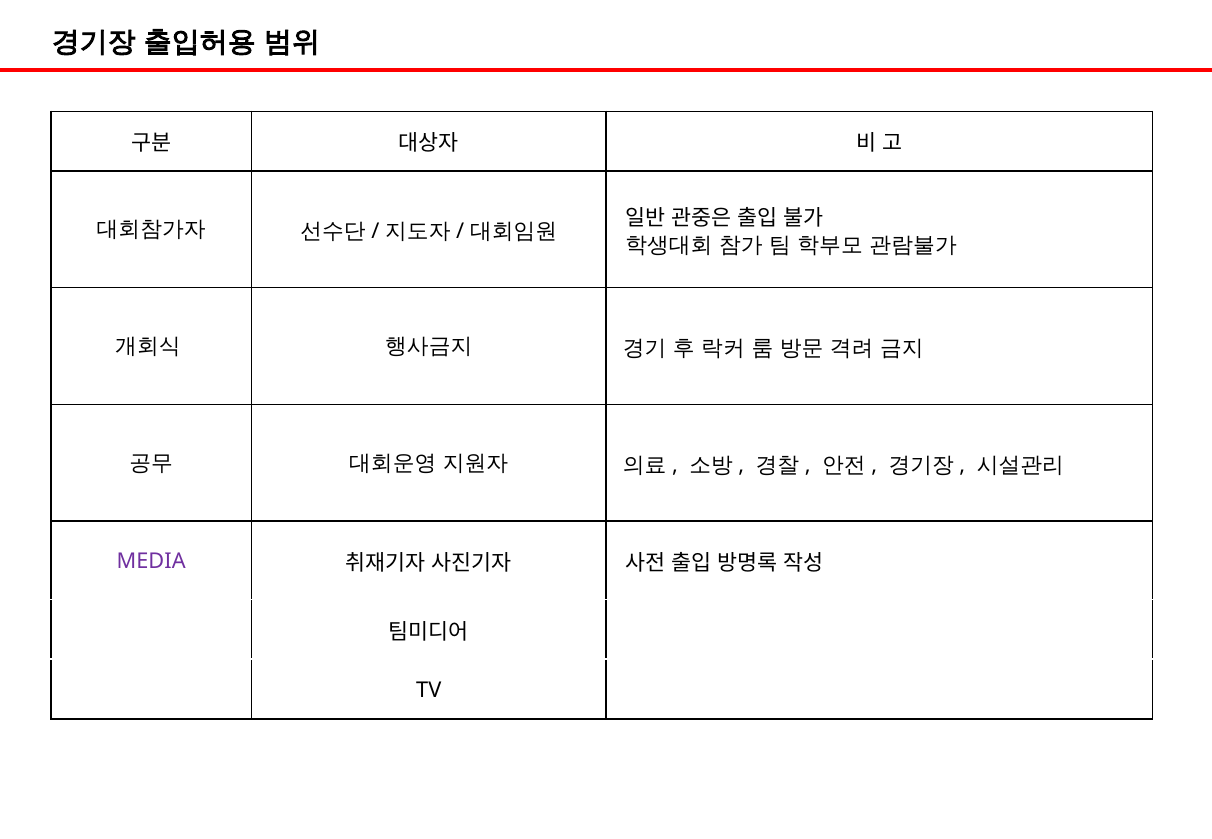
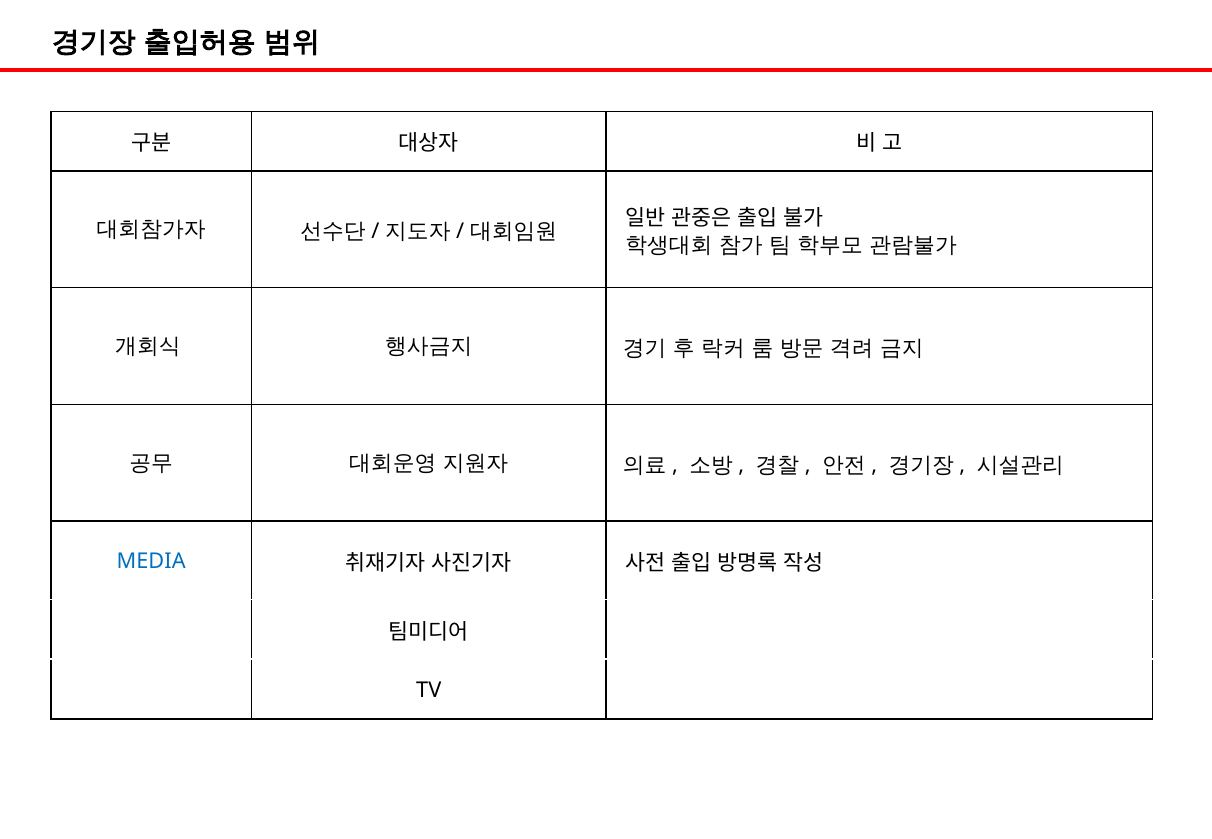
MEDIA colour: purple -> blue
